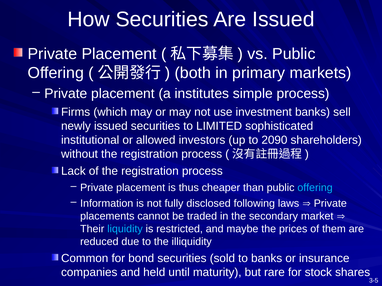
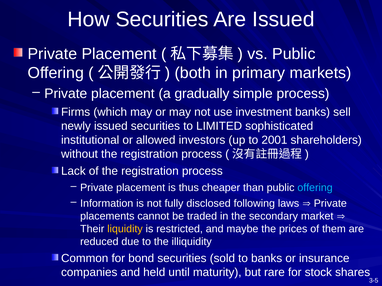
institutes: institutes -> gradually
2090: 2090 -> 2001
liquidity colour: light blue -> yellow
